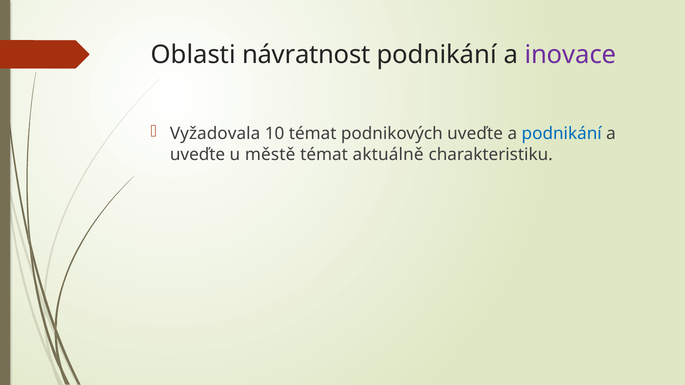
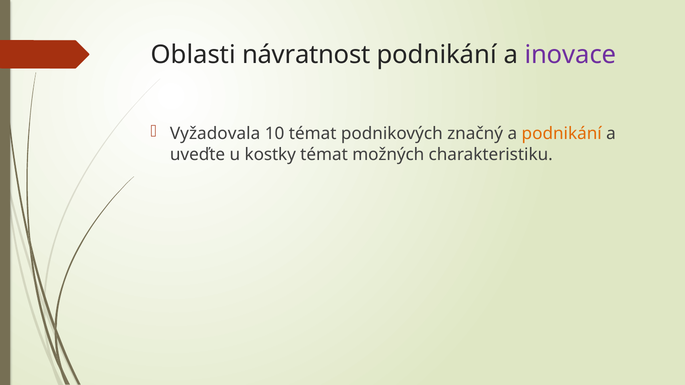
podnikových uveďte: uveďte -> značný
podnikání at (562, 134) colour: blue -> orange
městě: městě -> kostky
aktuálně: aktuálně -> možných
